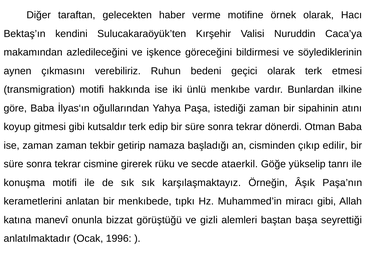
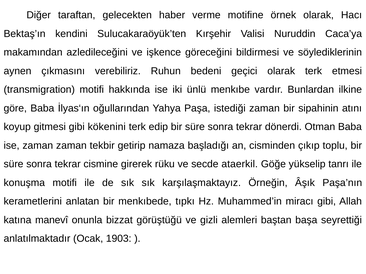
kutsaldır: kutsaldır -> kökenini
edilir: edilir -> toplu
1996: 1996 -> 1903
